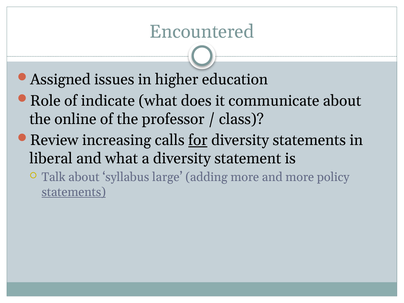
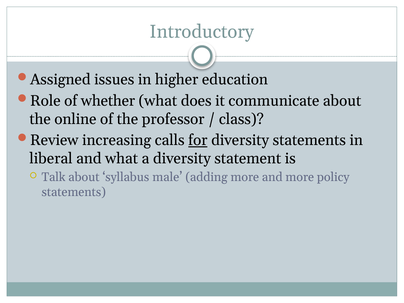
Encountered: Encountered -> Introductory
indicate: indicate -> whether
large: large -> male
statements at (74, 192) underline: present -> none
